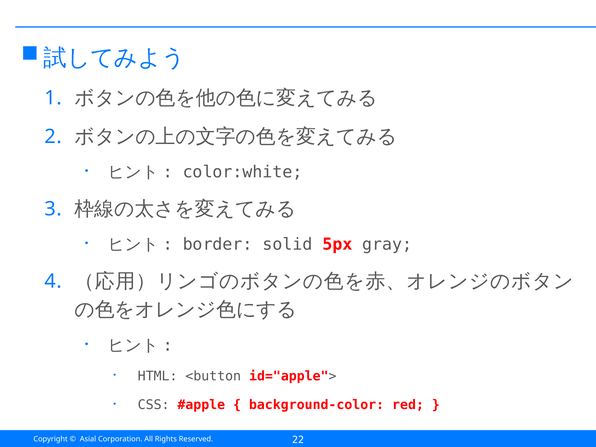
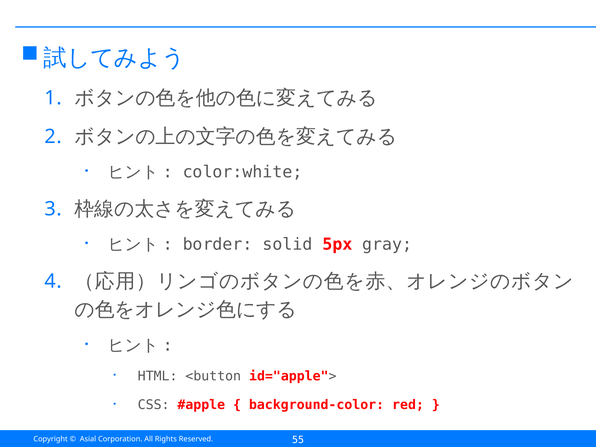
22: 22 -> 55
